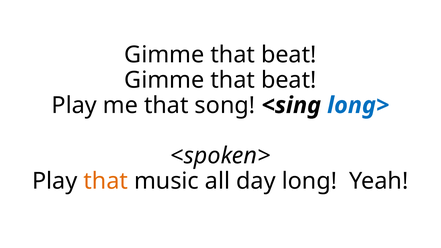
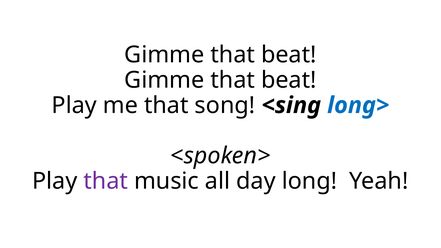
that at (106, 181) colour: orange -> purple
